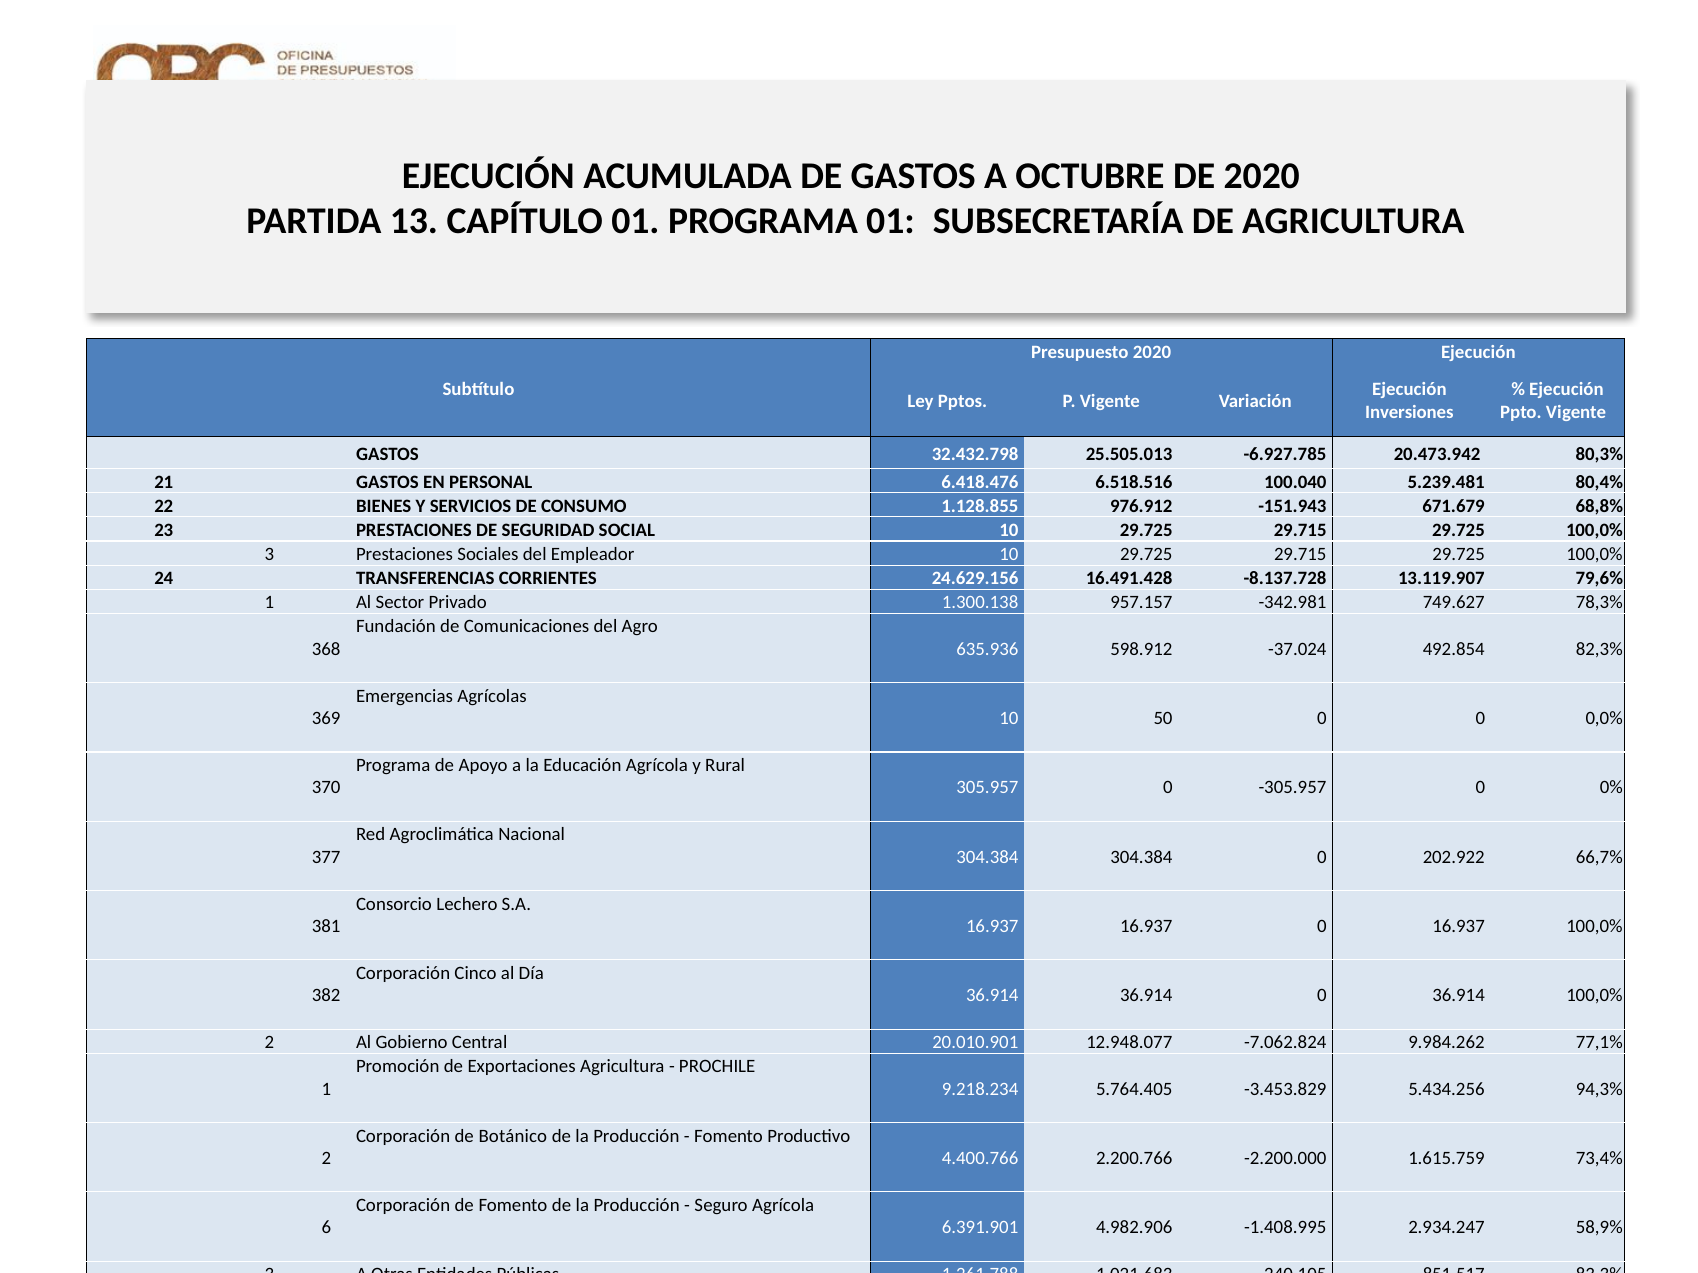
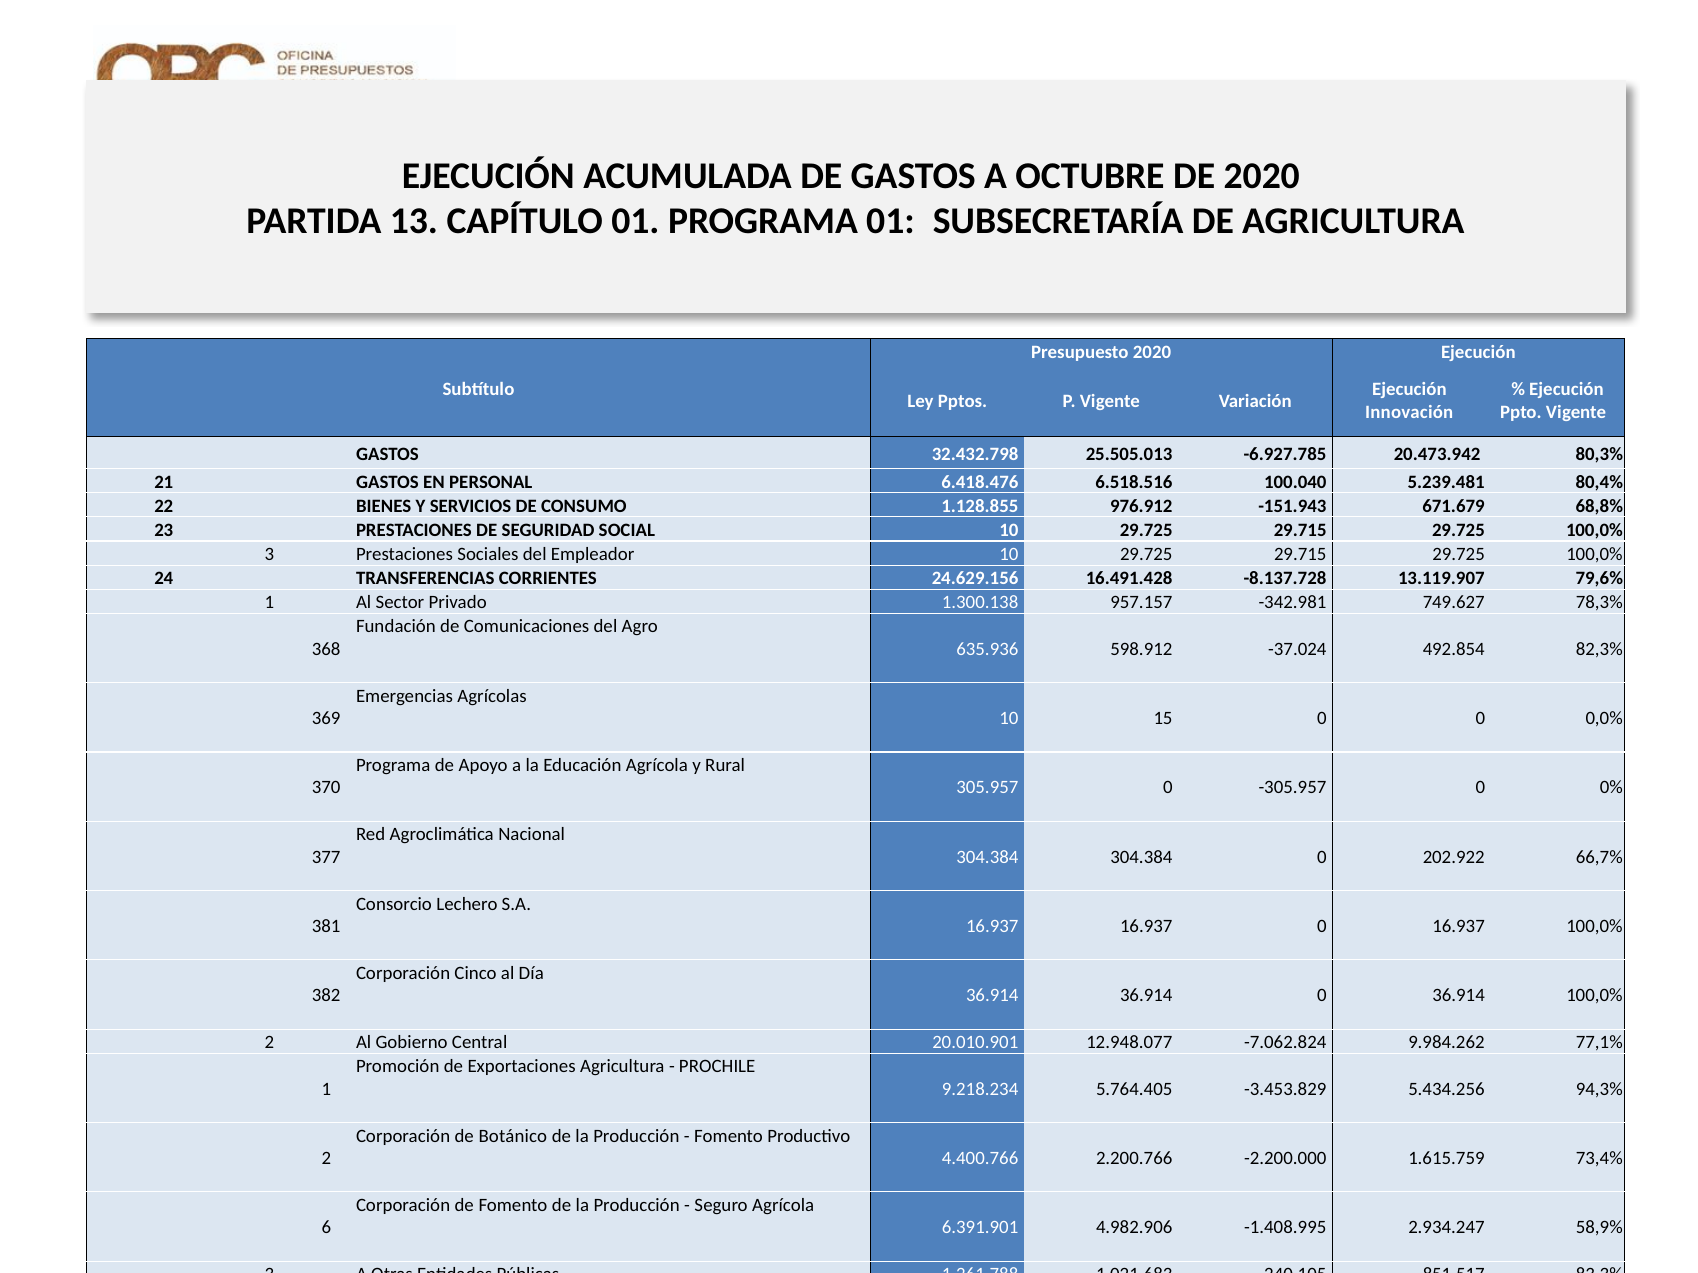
Inversiones: Inversiones -> Innovación
50: 50 -> 15
